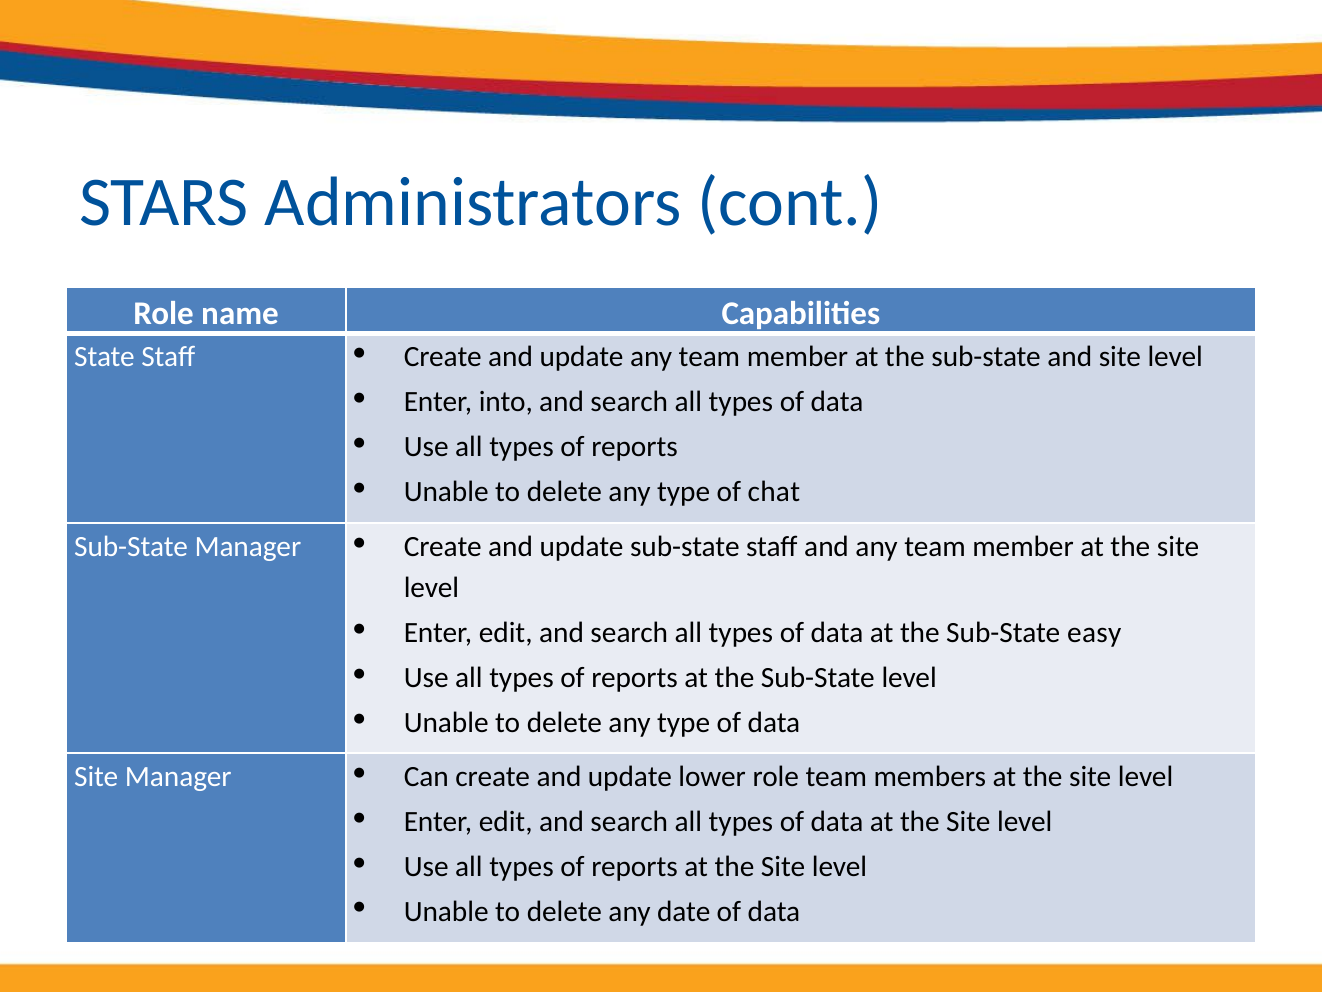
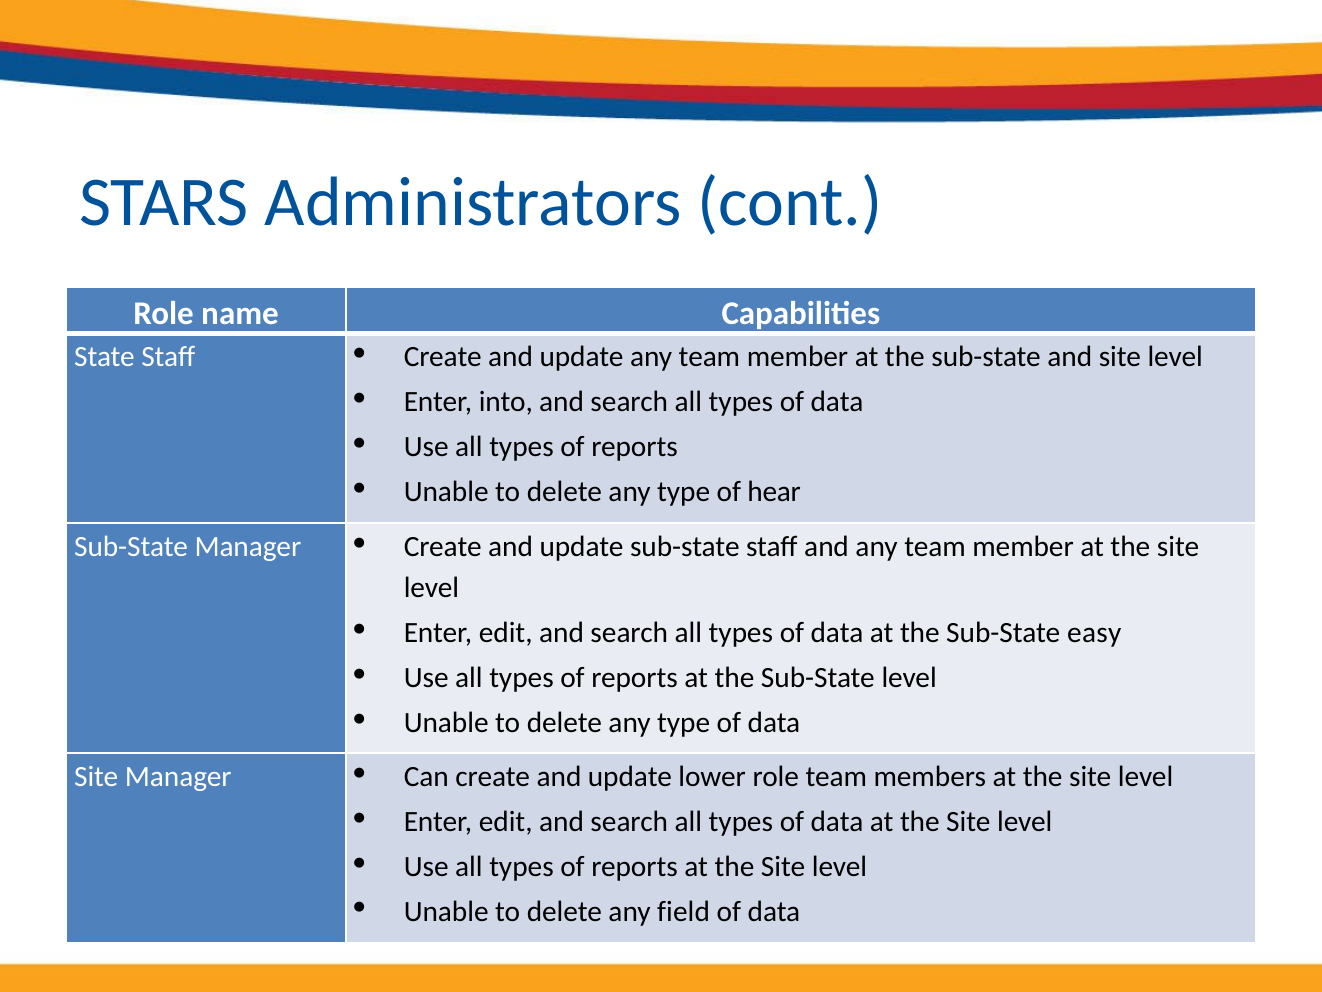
chat: chat -> hear
date: date -> field
